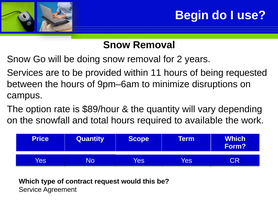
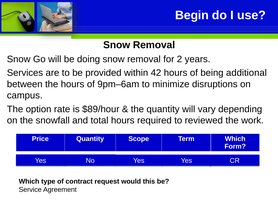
11: 11 -> 42
requested: requested -> additional
available: available -> reviewed
